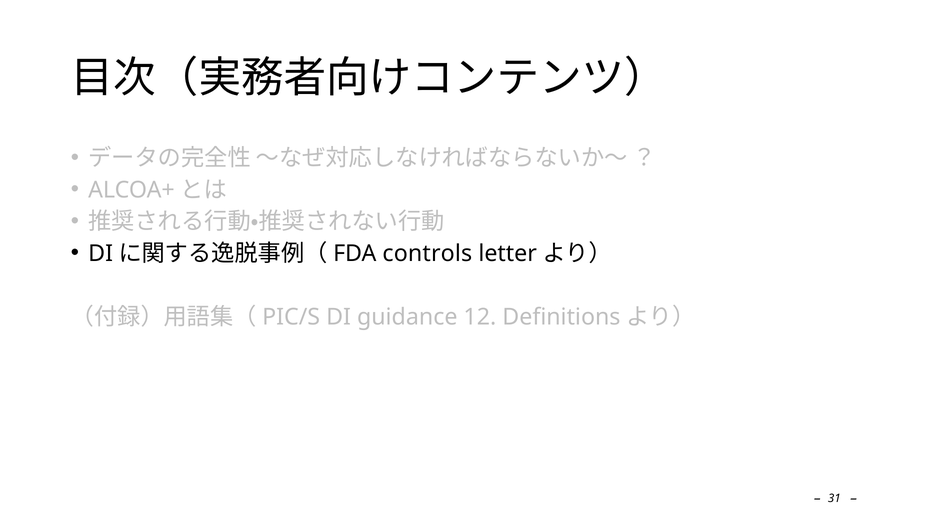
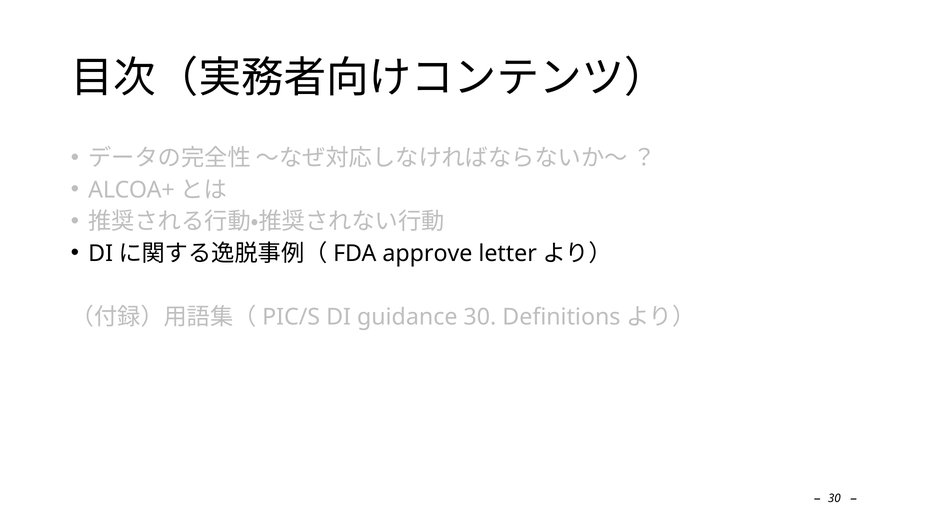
controls: controls -> approve
guidance 12: 12 -> 30
31 at (834, 498): 31 -> 30
